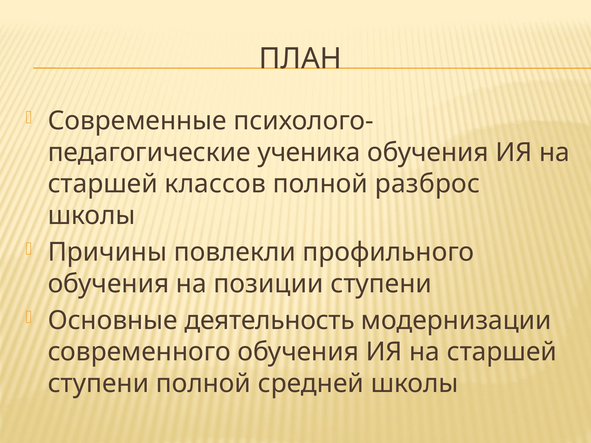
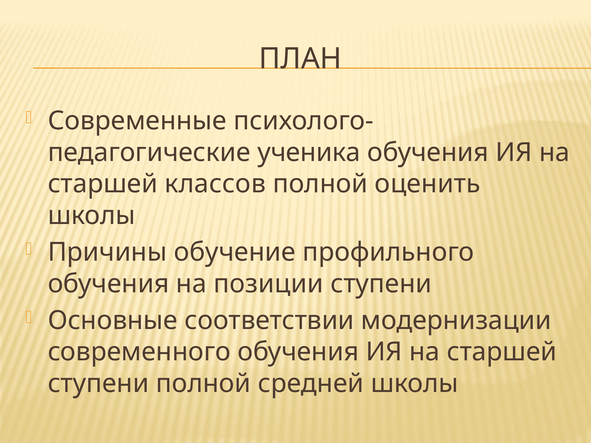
разброс: разброс -> оценить
повлекли: повлекли -> обучение
деятельность: деятельность -> соответствии
